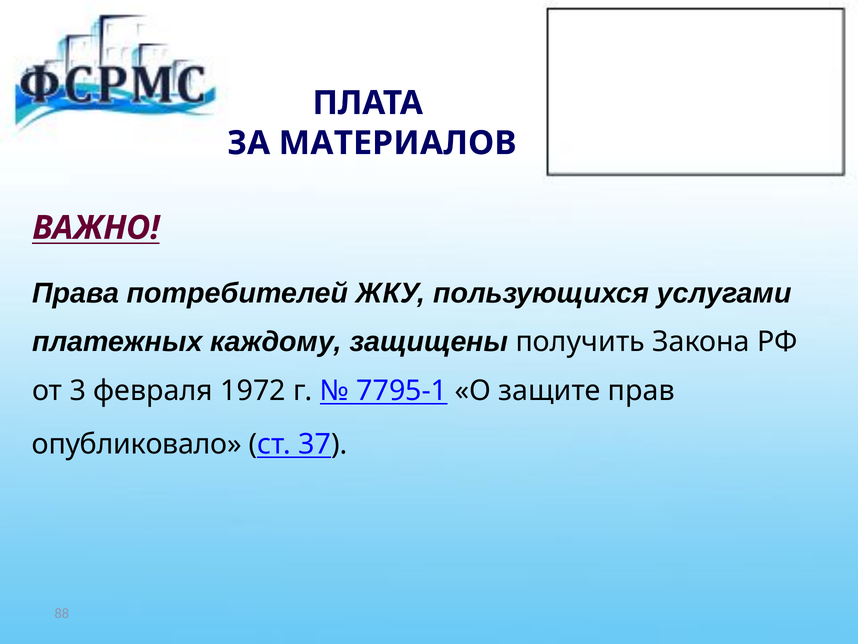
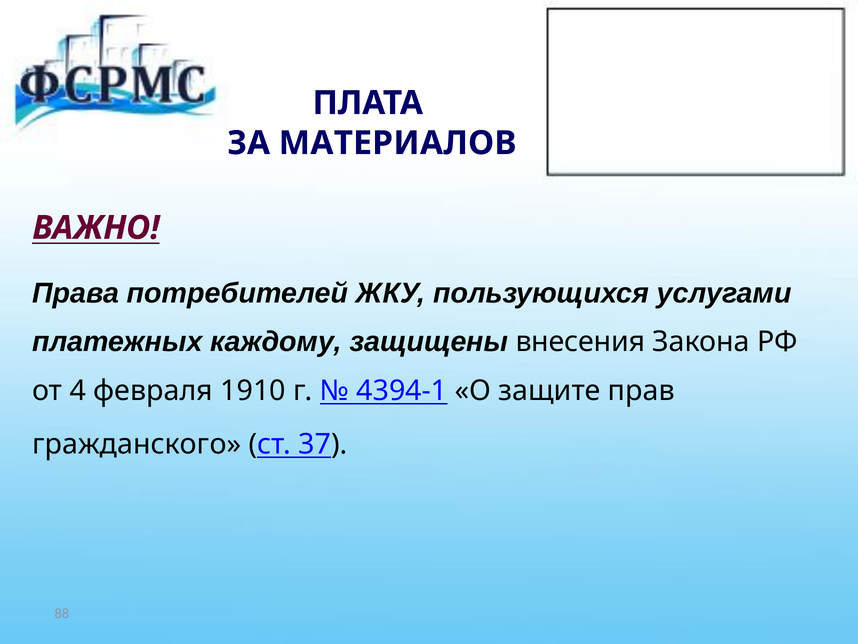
получить: получить -> внесения
3: 3 -> 4
1972: 1972 -> 1910
7795-1: 7795-1 -> 4394-1
опубликовало: опубликовало -> гражданского
